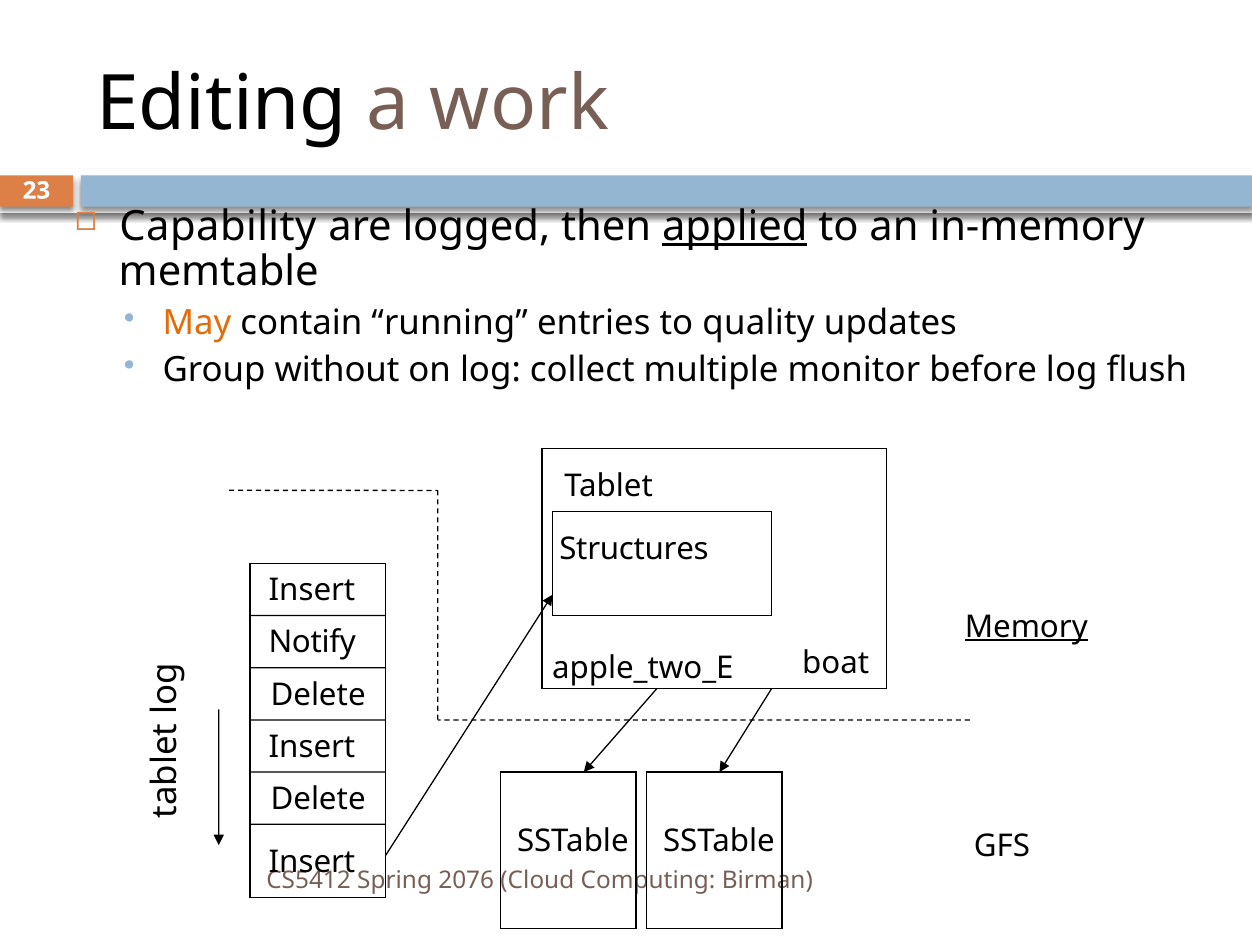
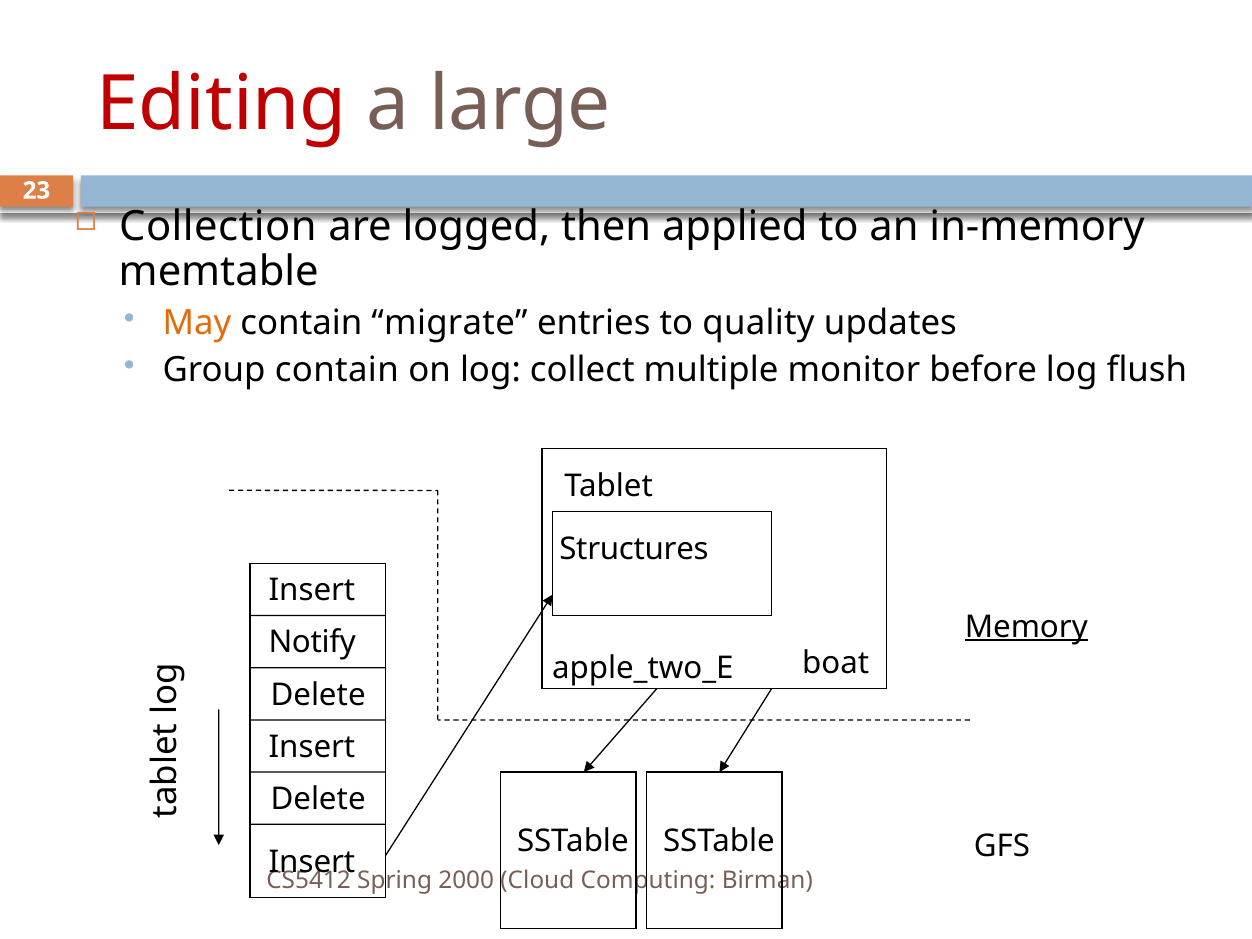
Editing colour: black -> red
work: work -> large
Capability: Capability -> Collection
applied underline: present -> none
running: running -> migrate
Group without: without -> contain
2076: 2076 -> 2000
